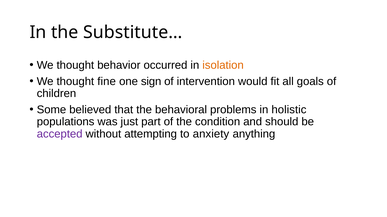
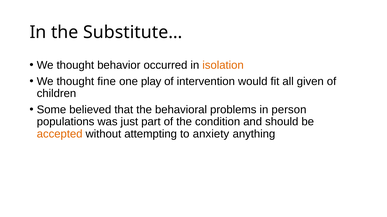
sign: sign -> play
goals: goals -> given
holistic: holistic -> person
accepted colour: purple -> orange
